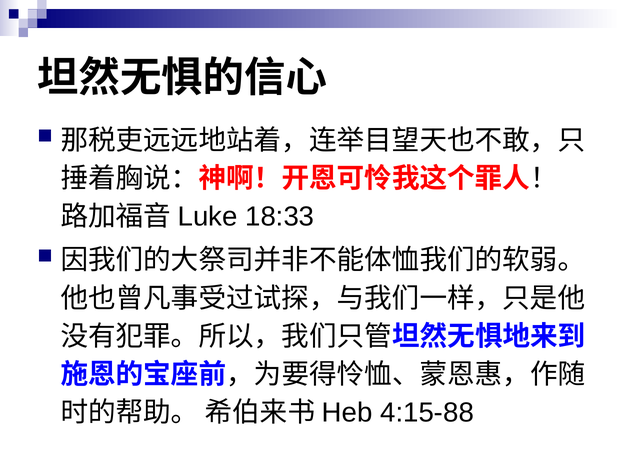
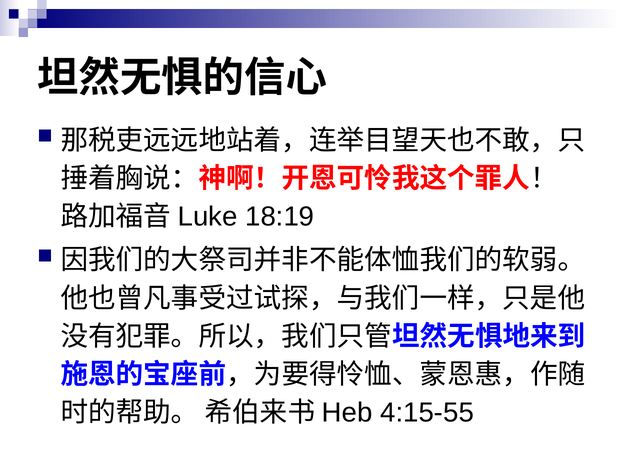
18:33: 18:33 -> 18:19
4:15-88: 4:15-88 -> 4:15-55
